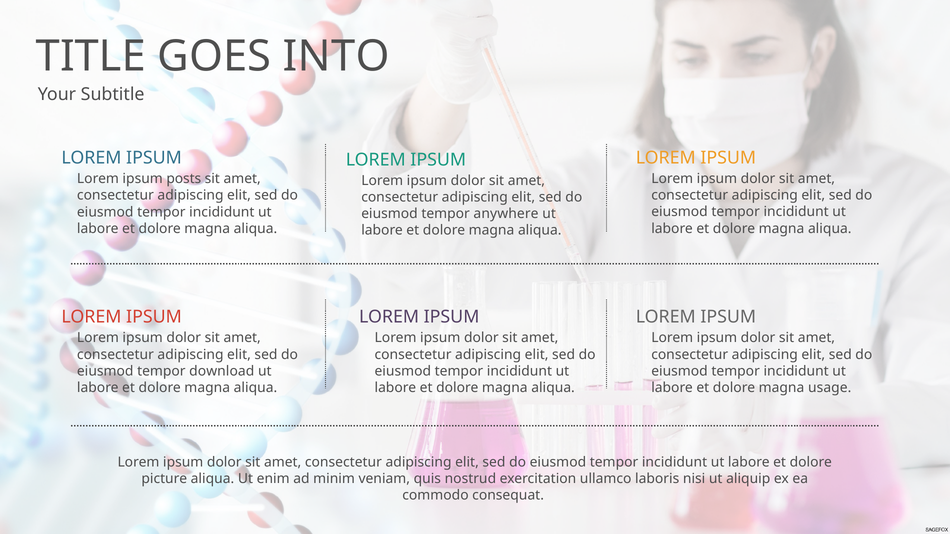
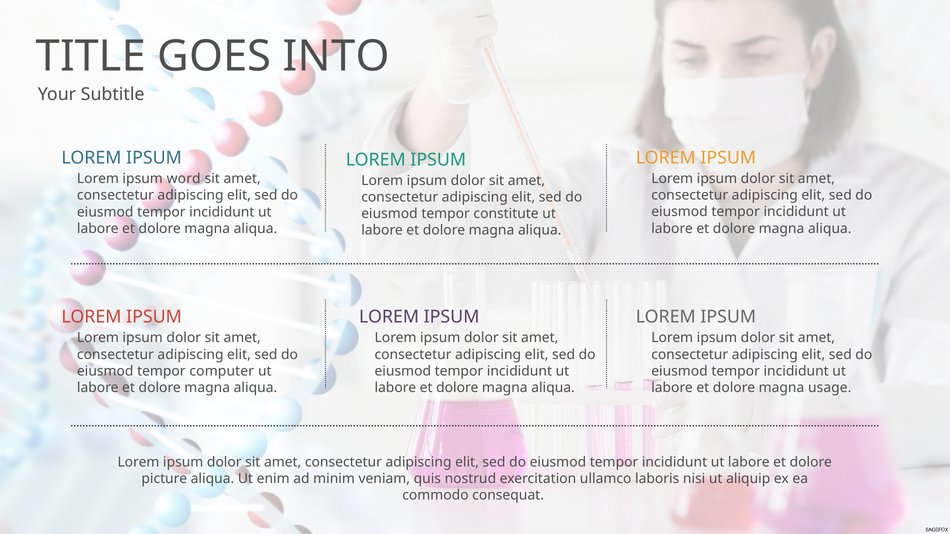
posts: posts -> word
anywhere: anywhere -> constitute
download: download -> computer
